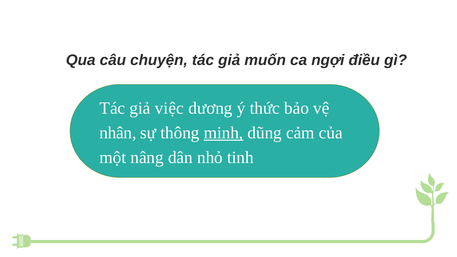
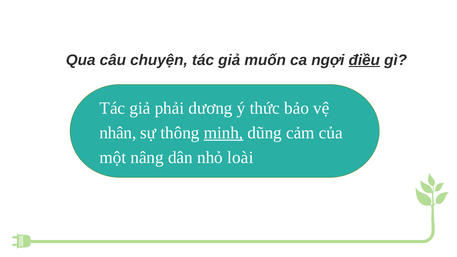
điều underline: none -> present
việc: việc -> phải
tinh: tinh -> loài
